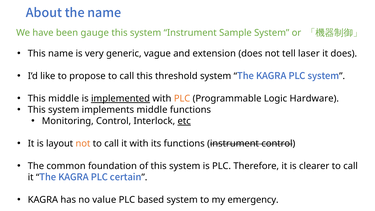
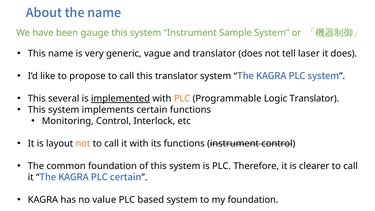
and extension: extension -> translator
this threshold: threshold -> translator
This middle: middle -> several
Logic Hardware: Hardware -> Translator
implements middle: middle -> certain
etc underline: present -> none
my emergency: emergency -> foundation
